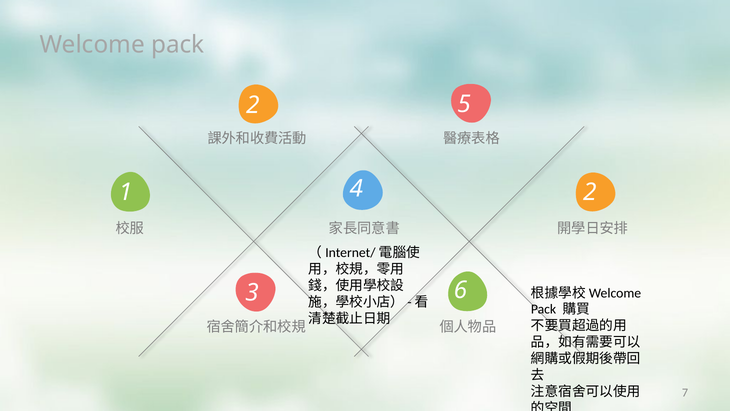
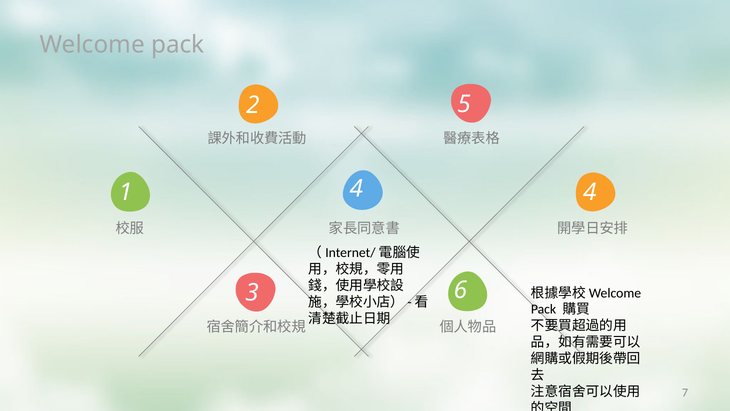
4 2: 2 -> 4
